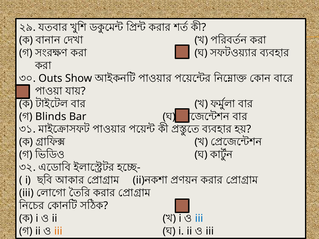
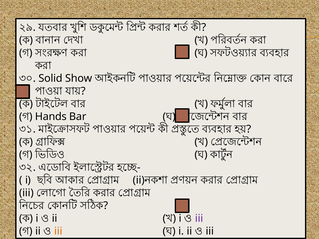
Outs: Outs -> Solid
Blinds: Blinds -> Hands
iii at (199, 219) colour: blue -> purple
